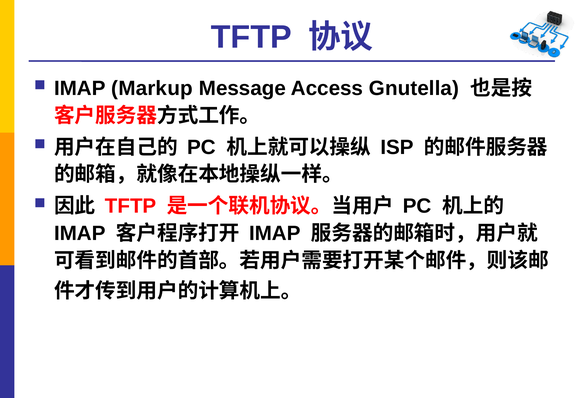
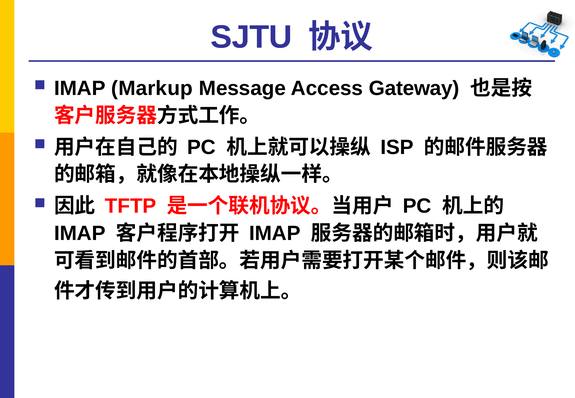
TFTP at (251, 37): TFTP -> SJTU
Gnutella: Gnutella -> Gateway
